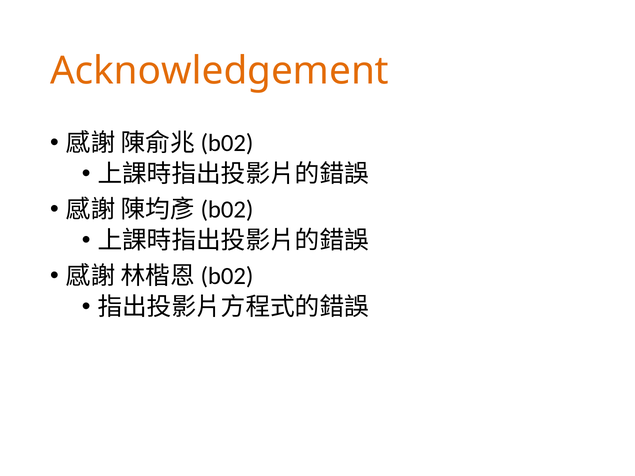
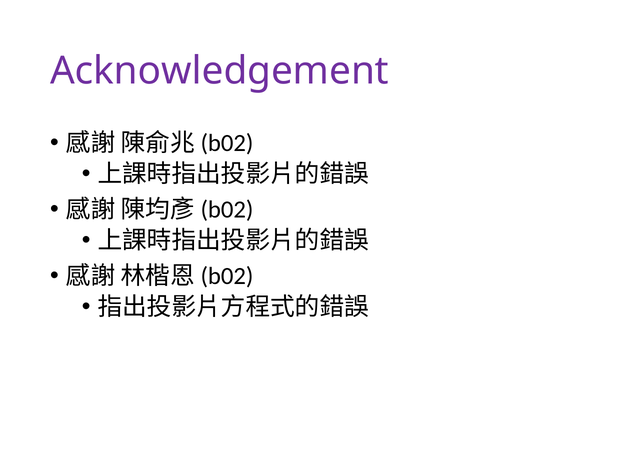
Acknowledgement colour: orange -> purple
